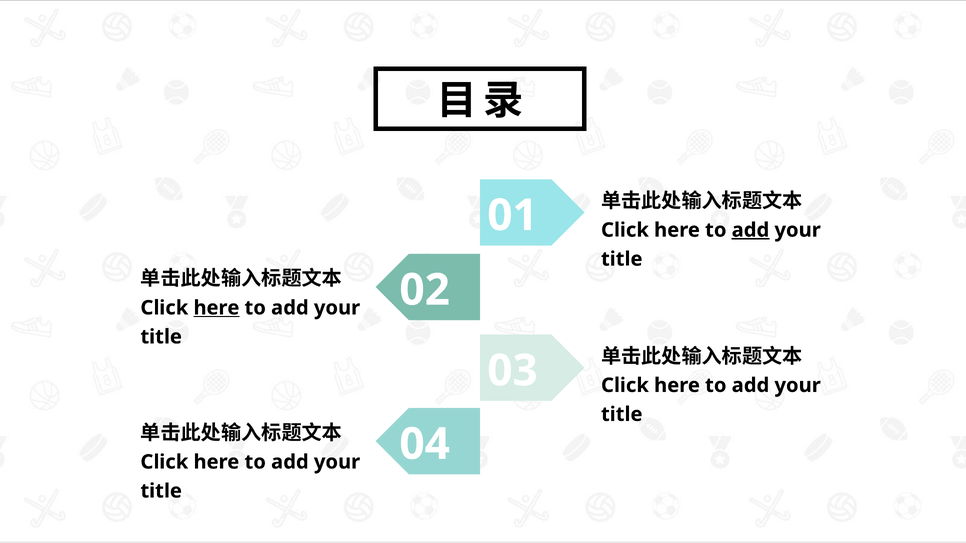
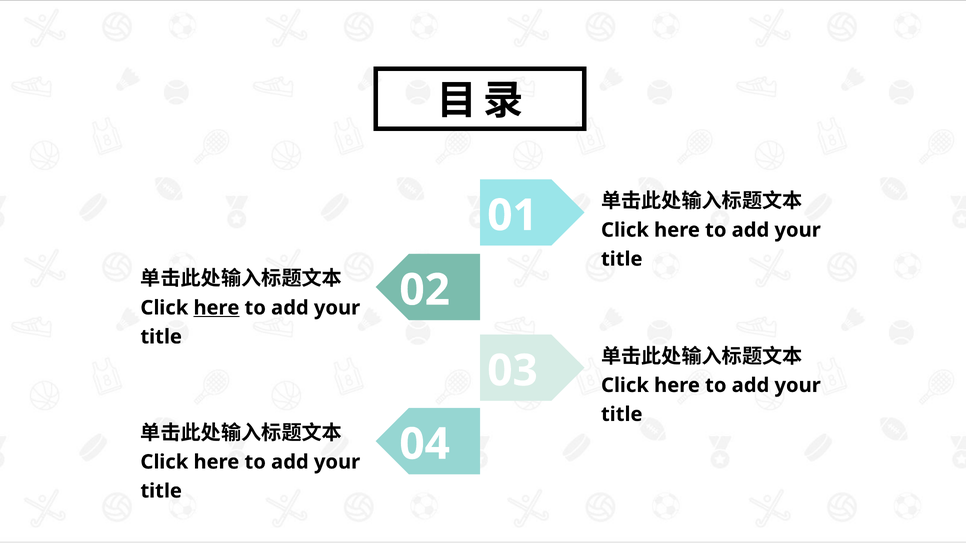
add at (750, 230) underline: present -> none
